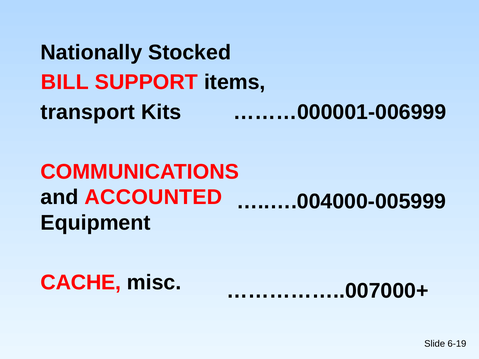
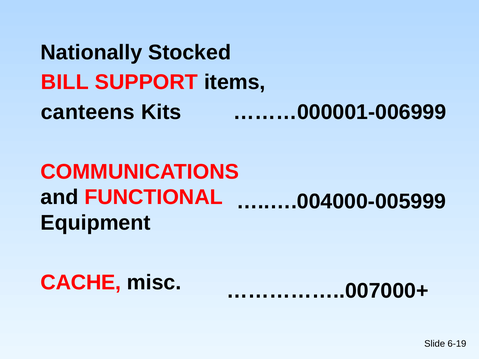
transport: transport -> canteens
ACCOUNTED: ACCOUNTED -> FUNCTIONAL
